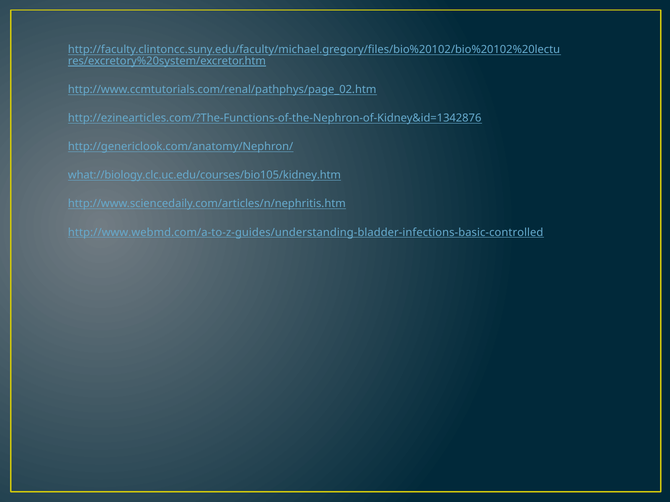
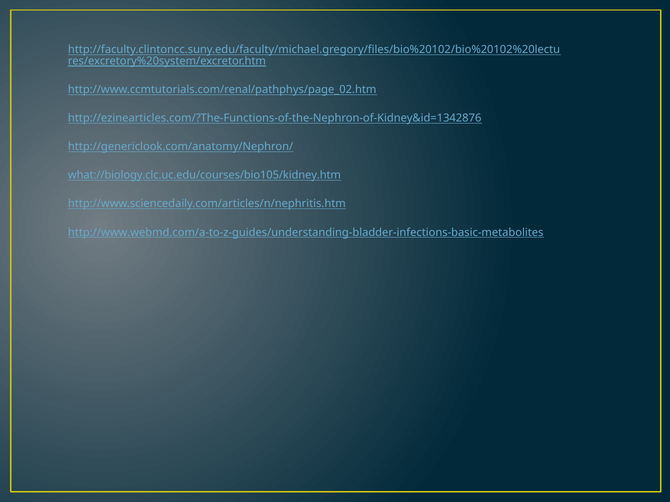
http://www.webmd.com/a-to-z-guides/understanding-bladder-infections-basic-controlled: http://www.webmd.com/a-to-z-guides/understanding-bladder-infections-basic-controlled -> http://www.webmd.com/a-to-z-guides/understanding-bladder-infections-basic-metabolites
